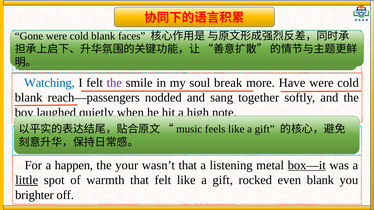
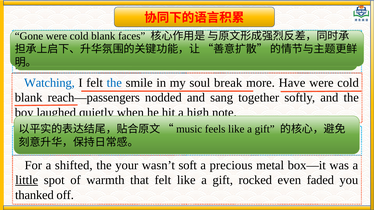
the at (114, 83) colour: purple -> blue
happen: happen -> shifted
wasn’t that: that -> soft
listening: listening -> precious
box—it underline: present -> none
even blank: blank -> faded
brighter: brighter -> thanked
